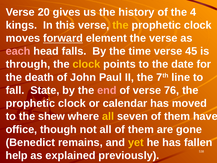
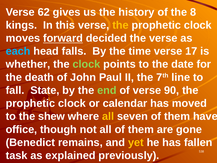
20: 20 -> 62
4: 4 -> 8
element: element -> decided
each colour: pink -> light blue
45: 45 -> 17
through: through -> whether
clock at (86, 64) colour: yellow -> light green
end colour: pink -> light green
76: 76 -> 90
help: help -> task
